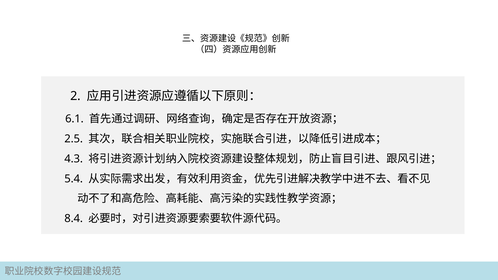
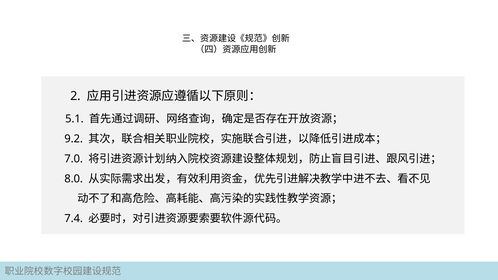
6.1: 6.1 -> 5.1
2.5: 2.5 -> 9.2
4.3: 4.3 -> 7.0
5.4: 5.4 -> 8.0
8.4: 8.4 -> 7.4
